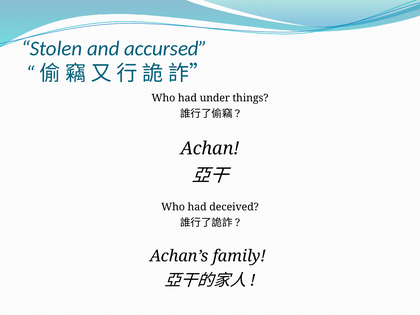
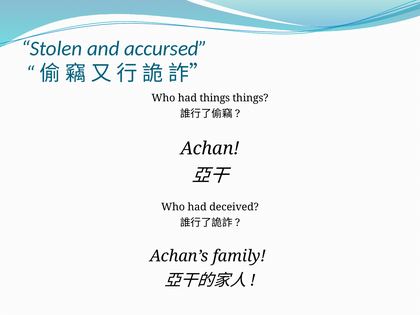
had under: under -> things
